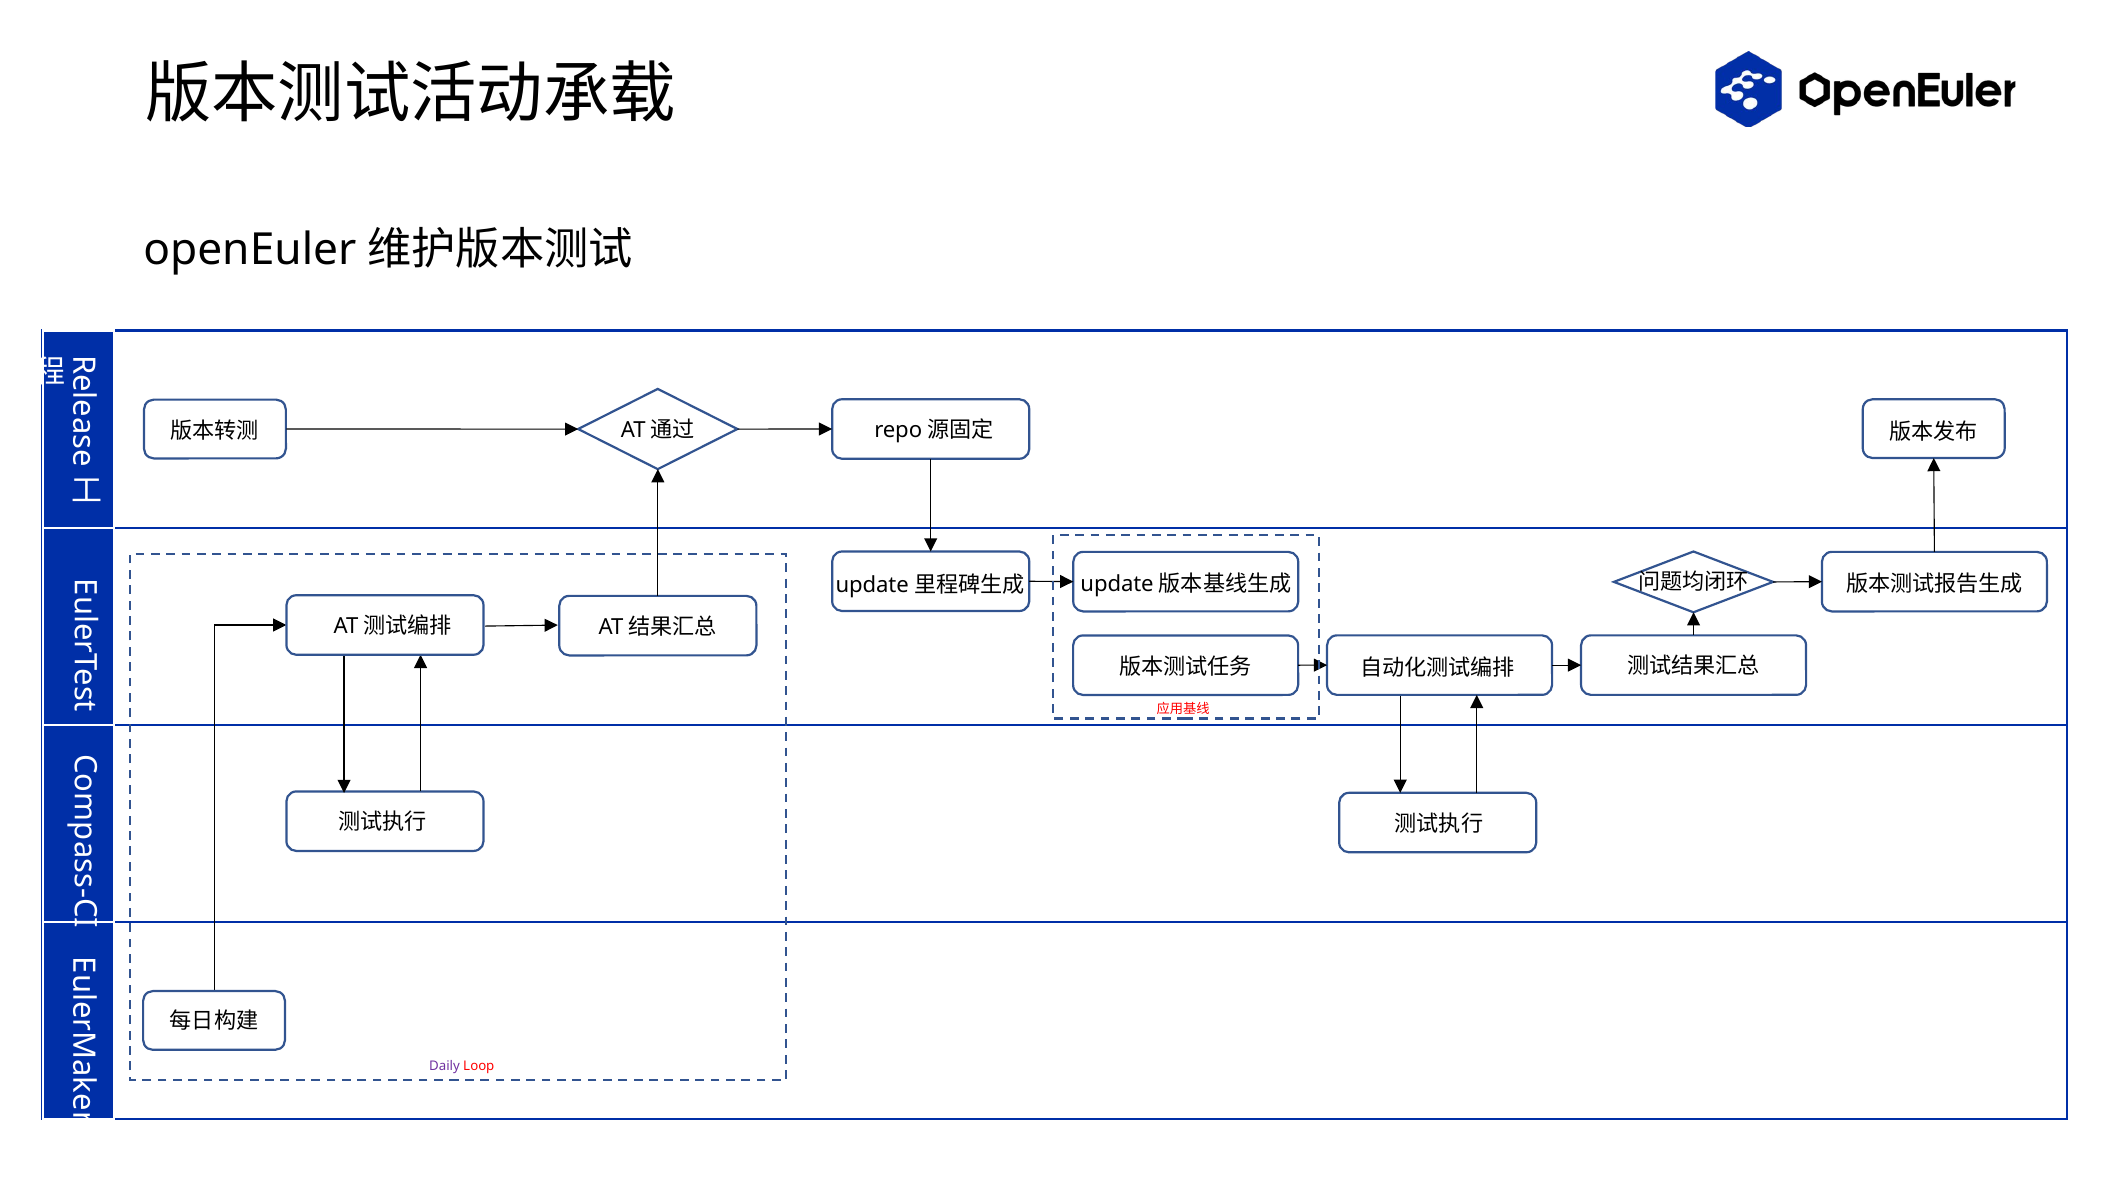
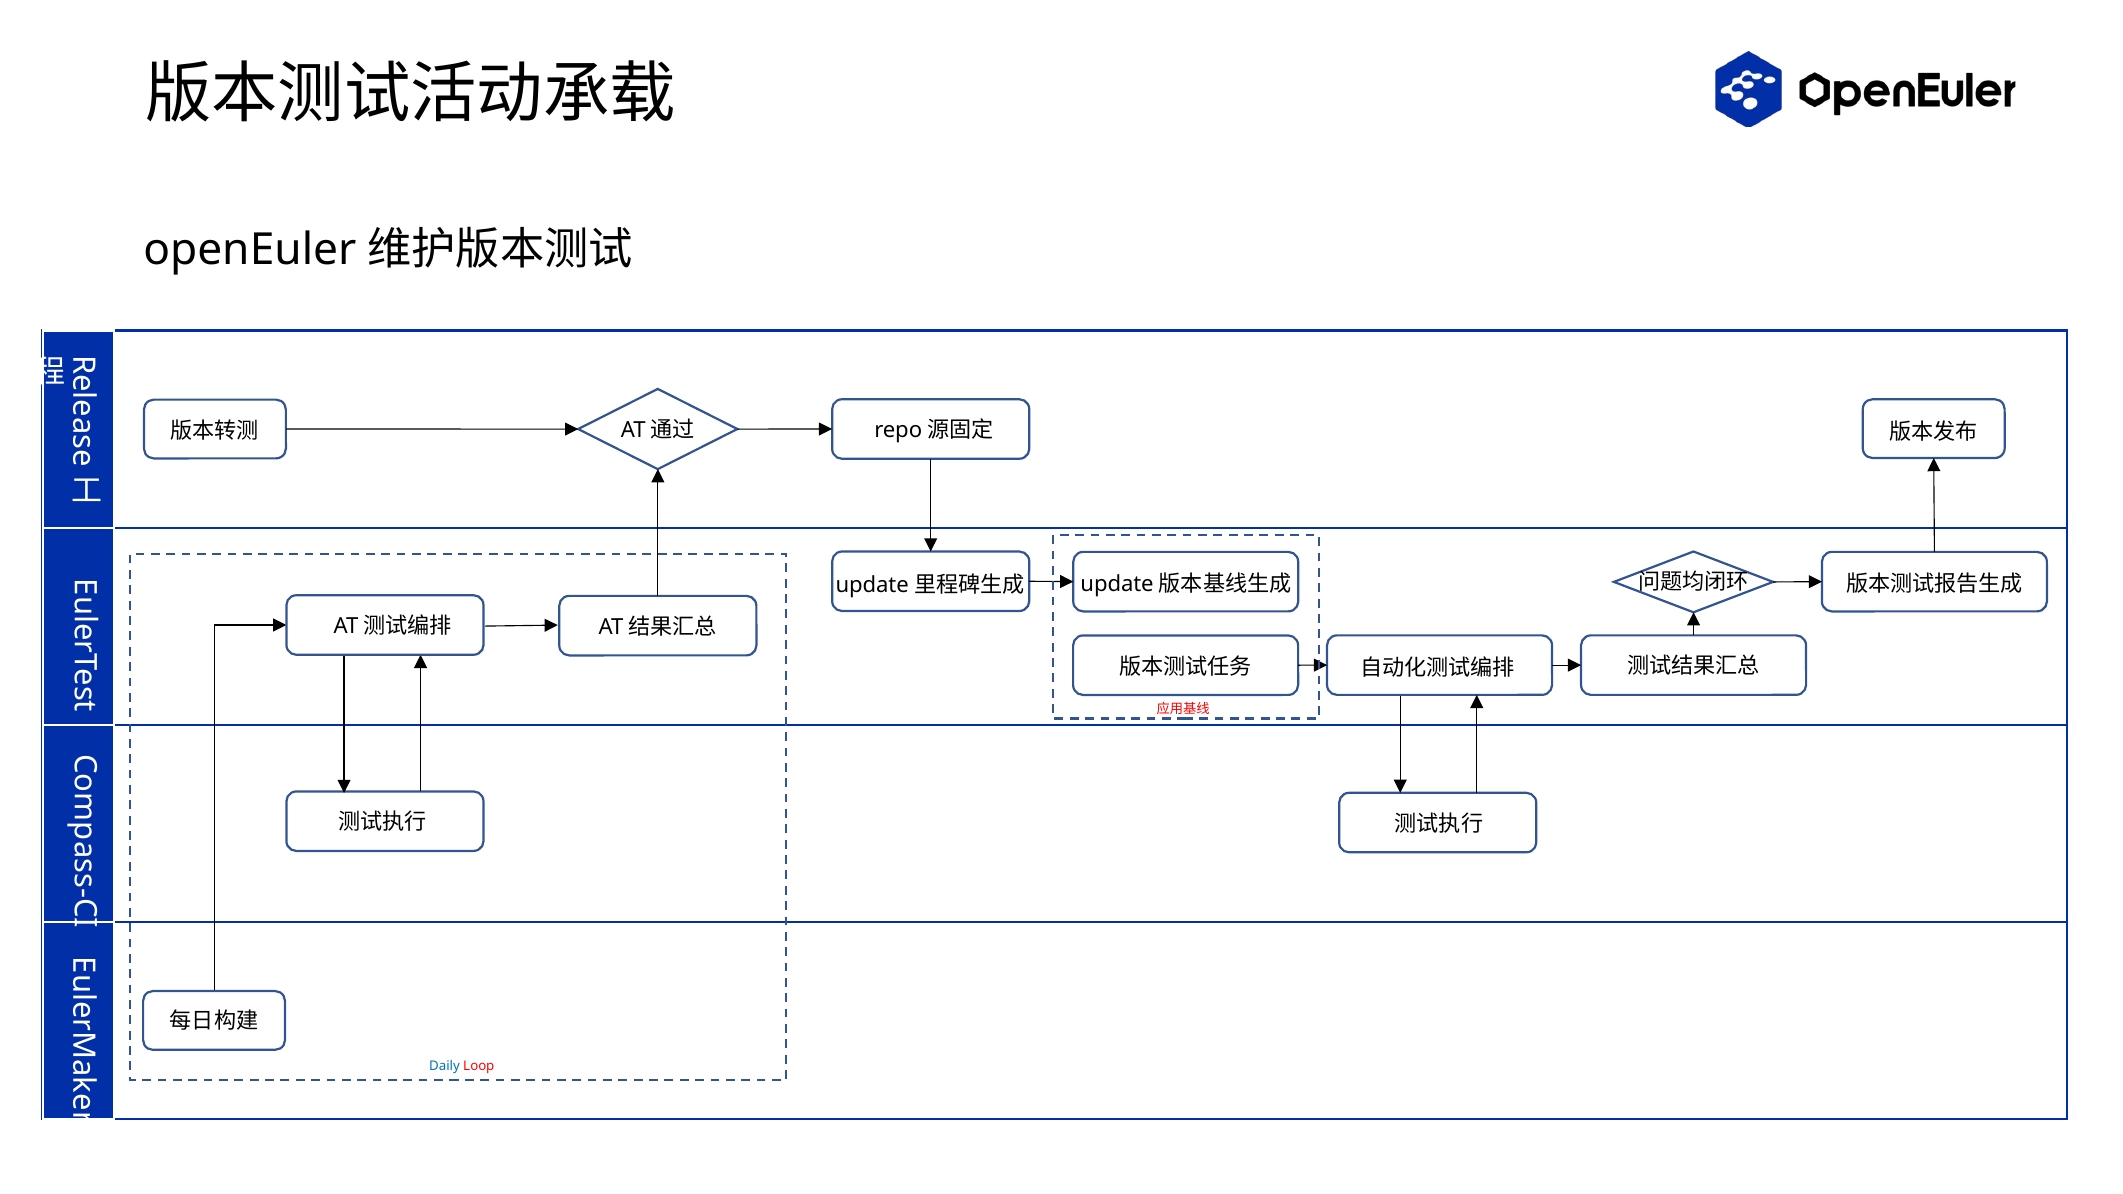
Daily colour: purple -> blue
